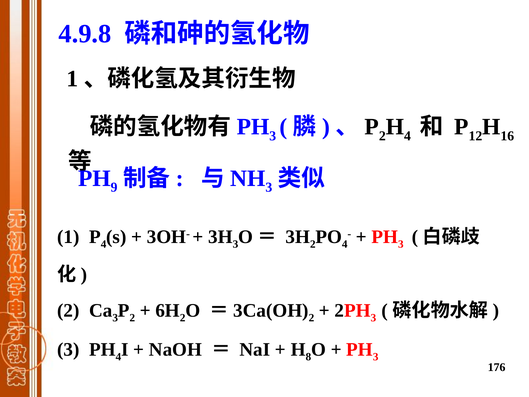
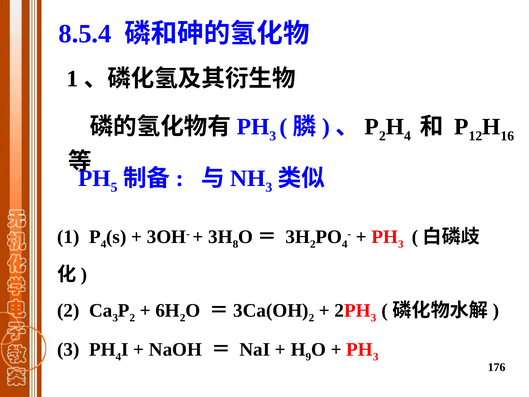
4.9.8: 4.9.8 -> 8.5.4
9: 9 -> 5
3 at (235, 244): 3 -> 8
8: 8 -> 9
